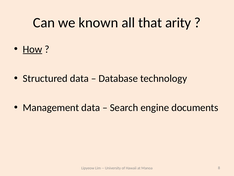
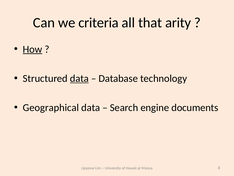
known: known -> criteria
data at (79, 78) underline: none -> present
Management: Management -> Geographical
